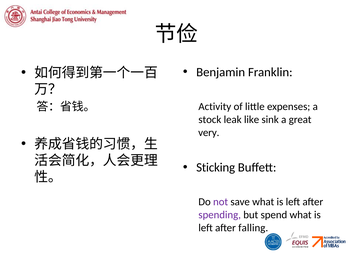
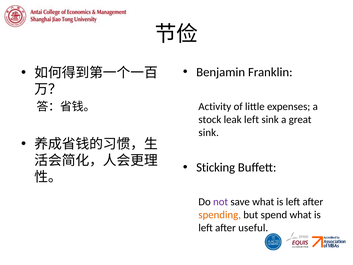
leak like: like -> left
very at (209, 132): very -> sink
spending colour: purple -> orange
falling: falling -> useful
